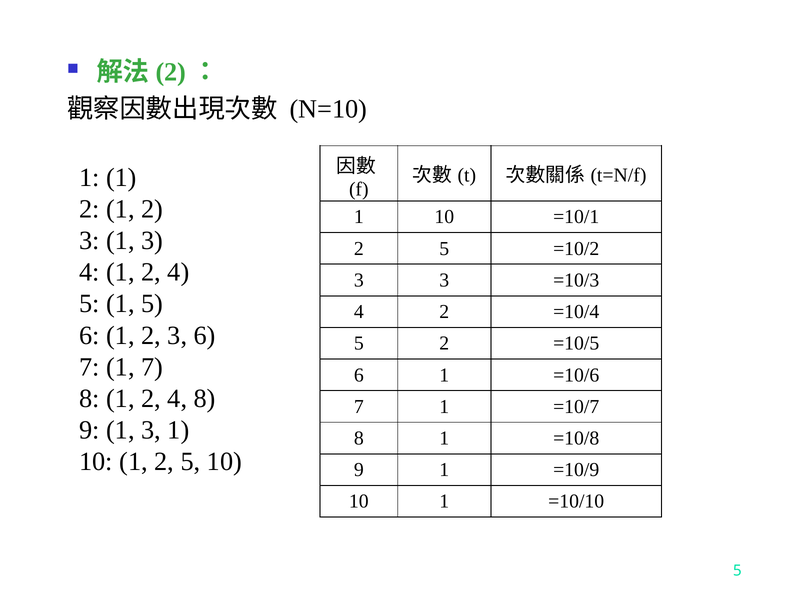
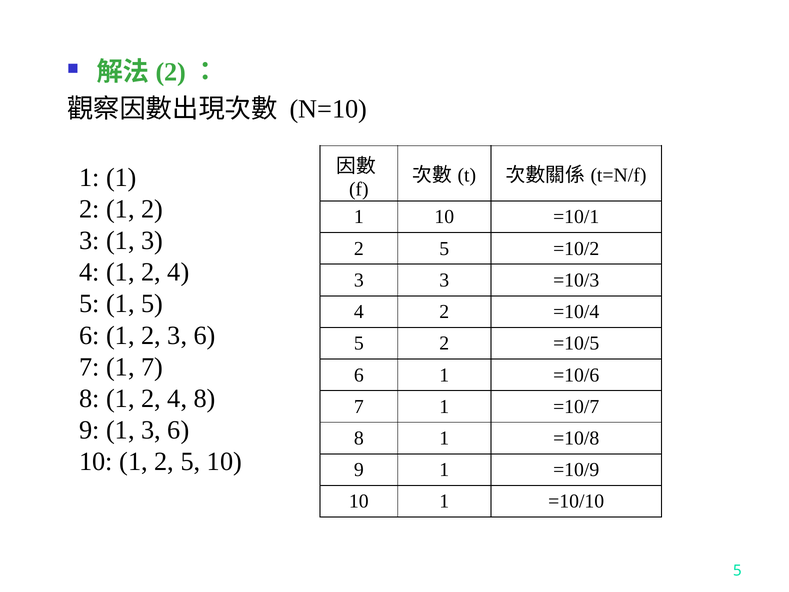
1 3 1: 1 -> 6
